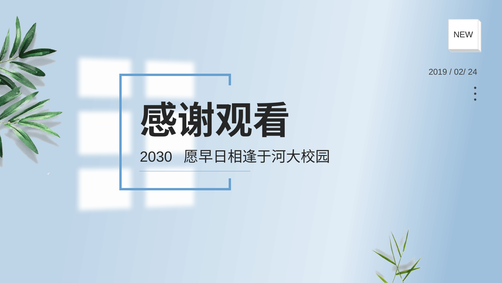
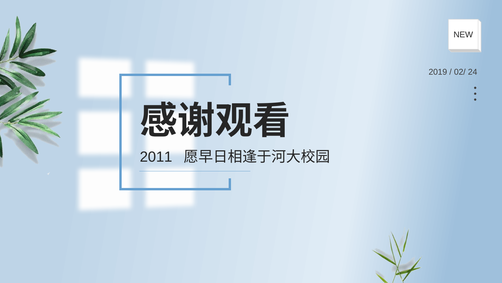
2030: 2030 -> 2011
